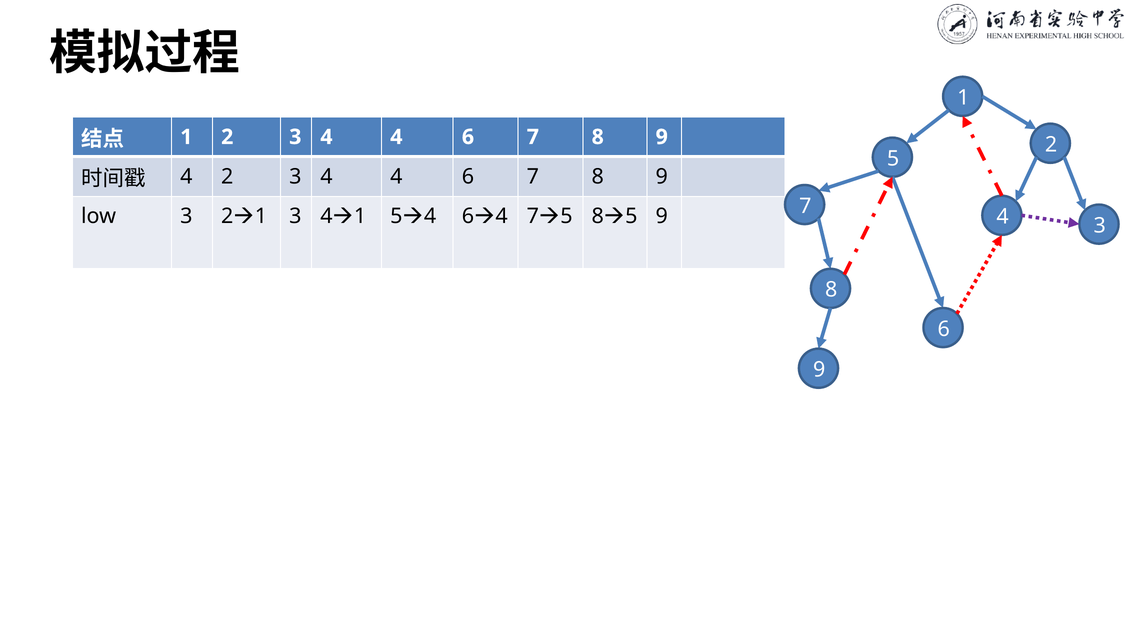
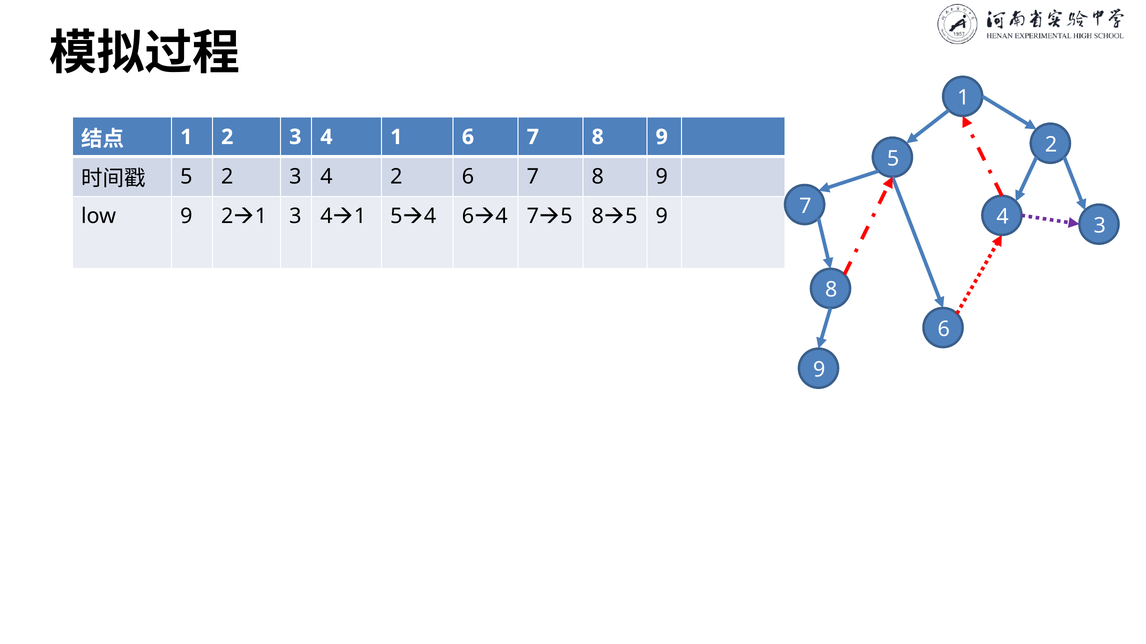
4 at (396, 137): 4 -> 1
4 at (186, 177): 4 -> 5
4 at (396, 177): 4 -> 2
low 3: 3 -> 9
